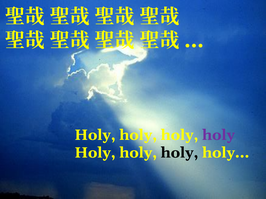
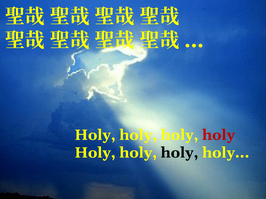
holy at (218, 135) colour: purple -> red
